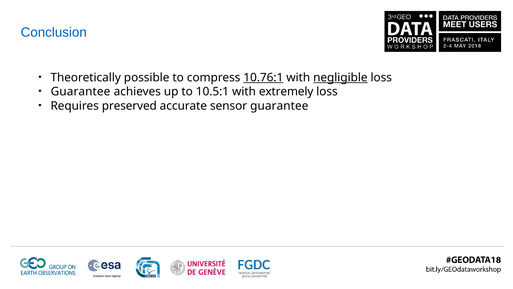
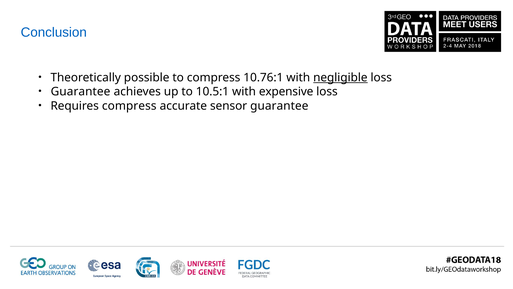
10.76:1 underline: present -> none
extremely: extremely -> expensive
Requires preserved: preserved -> compress
